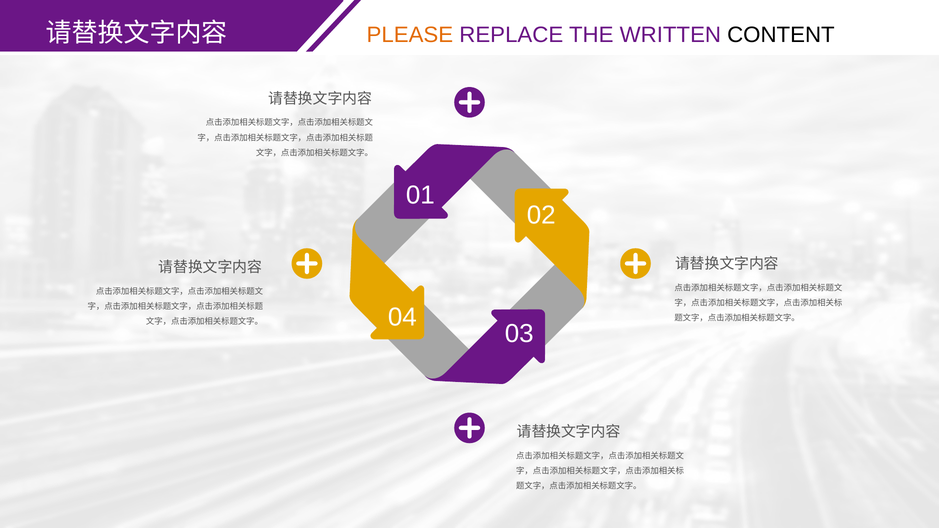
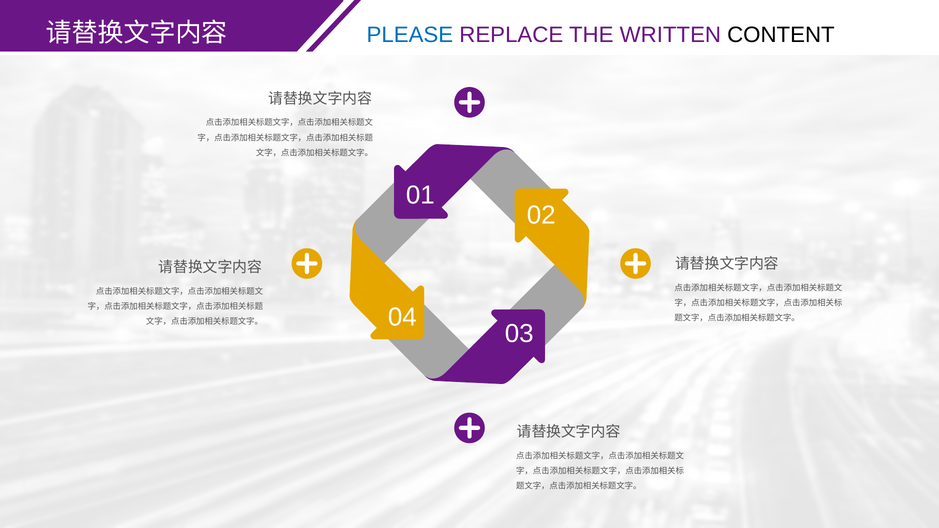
PLEASE colour: orange -> blue
